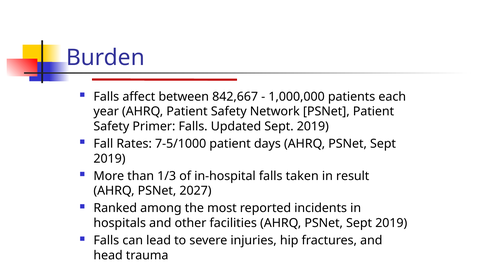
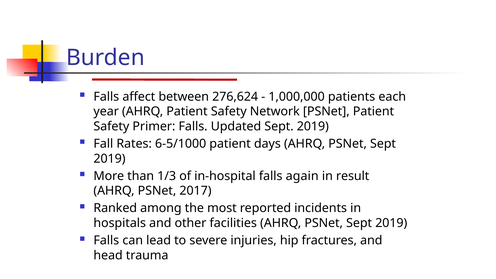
842,667: 842,667 -> 276,624
7-5/1000: 7-5/1000 -> 6-5/1000
taken: taken -> again
2027: 2027 -> 2017
